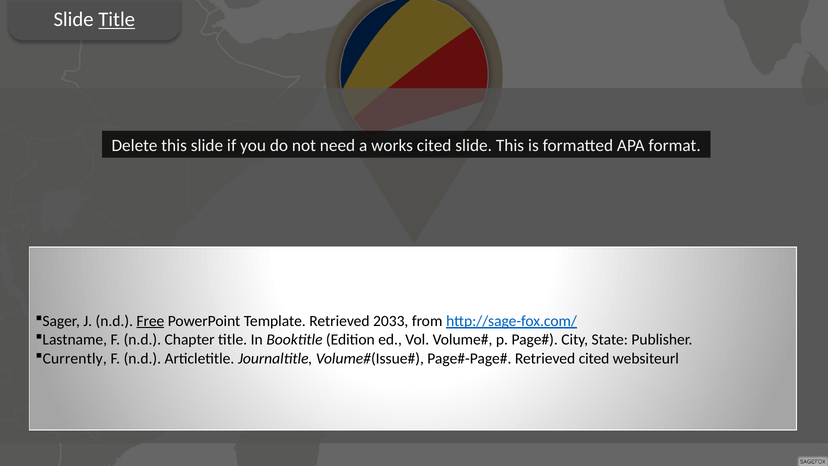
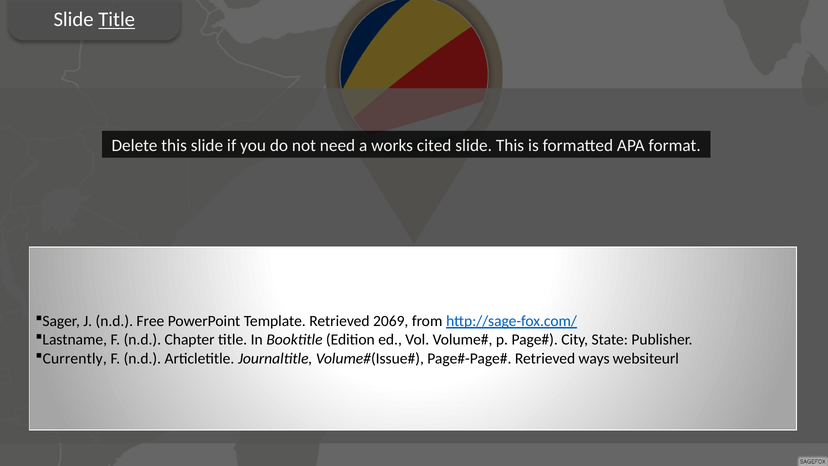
Free underline: present -> none
2033: 2033 -> 2069
Retrieved cited: cited -> ways
